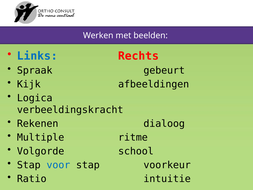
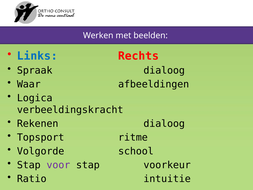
Spraak gebeurt: gebeurt -> dialoog
Kijk: Kijk -> Waar
Multiple: Multiple -> Topsport
voor colour: blue -> purple
